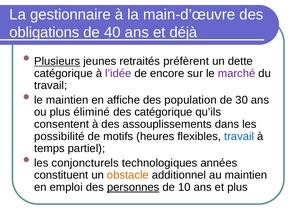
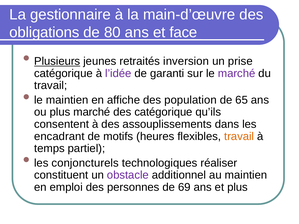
40: 40 -> 80
déjà: déjà -> face
préfèrent: préfèrent -> inversion
dette: dette -> prise
encore: encore -> garanti
30: 30 -> 65
plus éliminé: éliminé -> marché
possibilité: possibilité -> encadrant
travail at (239, 136) colour: blue -> orange
années: années -> réaliser
obstacle colour: orange -> purple
personnes underline: present -> none
10: 10 -> 69
